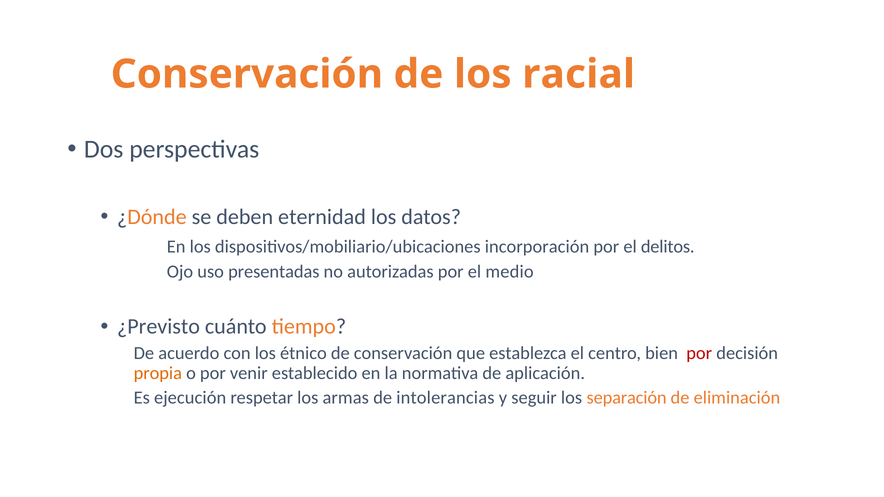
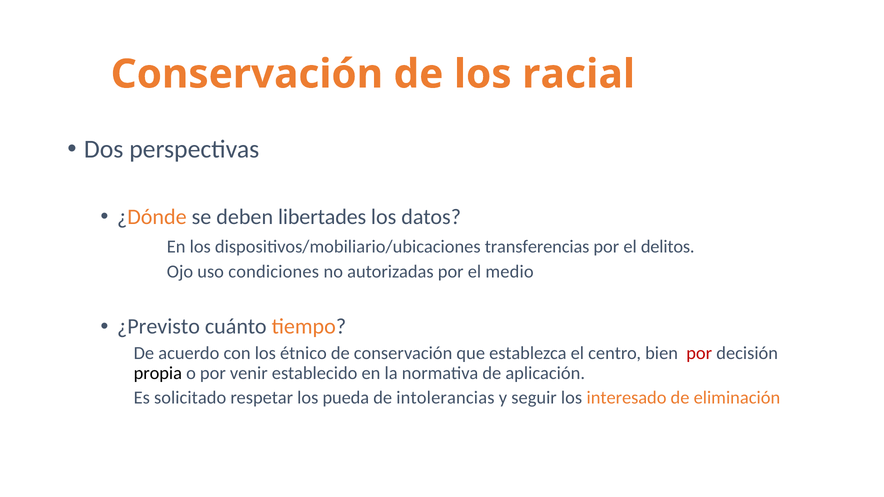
eternidad: eternidad -> libertades
incorporación: incorporación -> transferencias
presentadas: presentadas -> condiciones
propia colour: orange -> black
ejecución: ejecución -> solicitado
armas: armas -> pueda
separación: separación -> interesado
